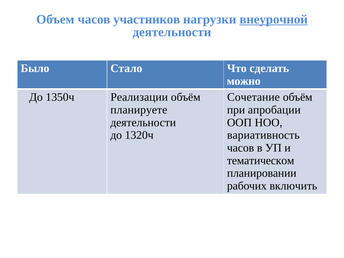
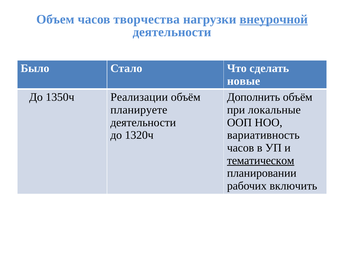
участников: участников -> творчества
можно: можно -> новые
Сочетание: Сочетание -> Дополнить
апробации: апробации -> локальные
тематическом underline: none -> present
